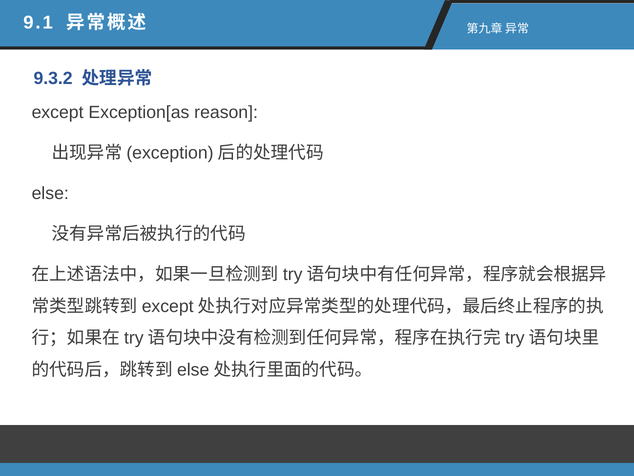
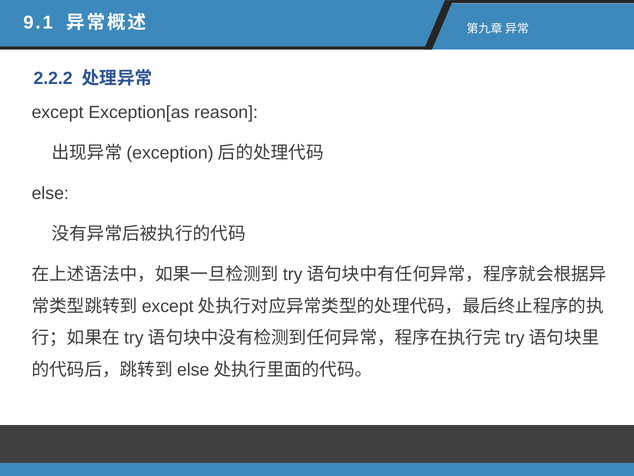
9.3.2: 9.3.2 -> 2.2.2
